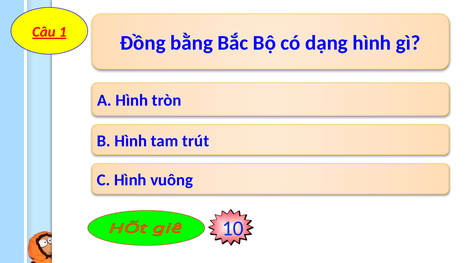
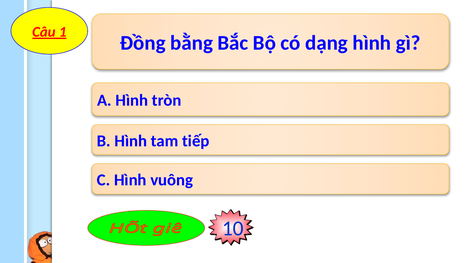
trút: trút -> tiếp
